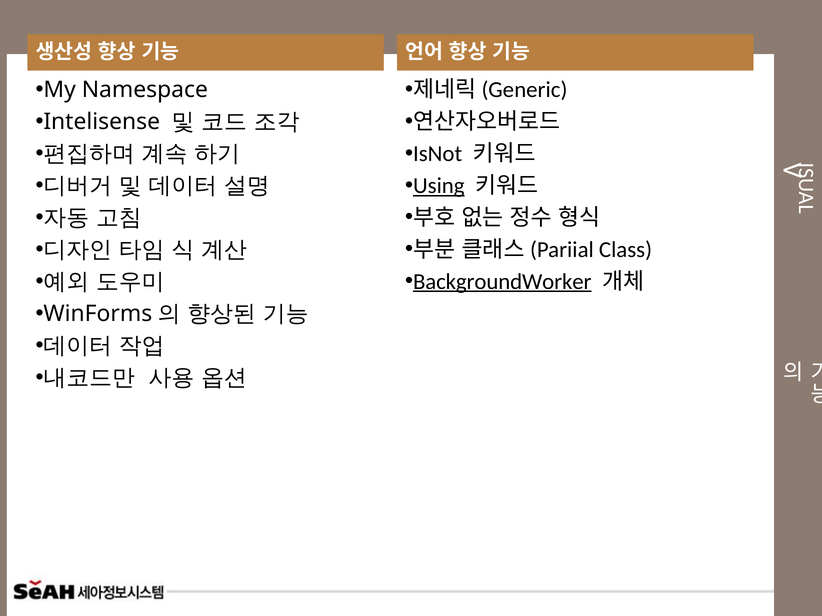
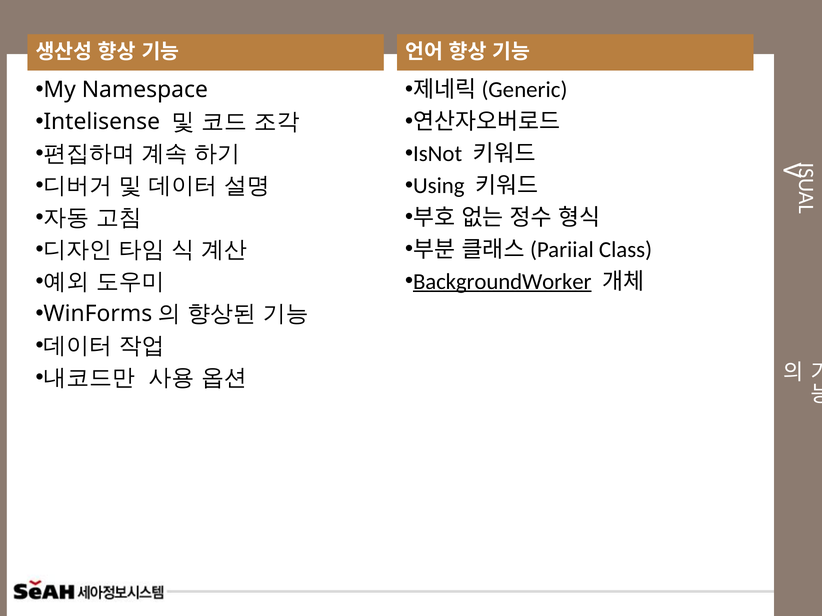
Using underline: present -> none
